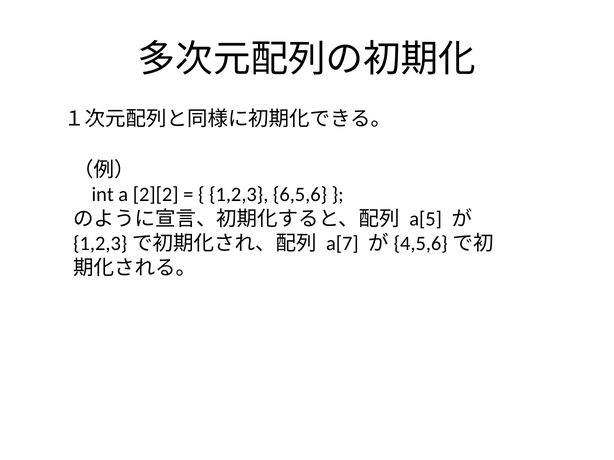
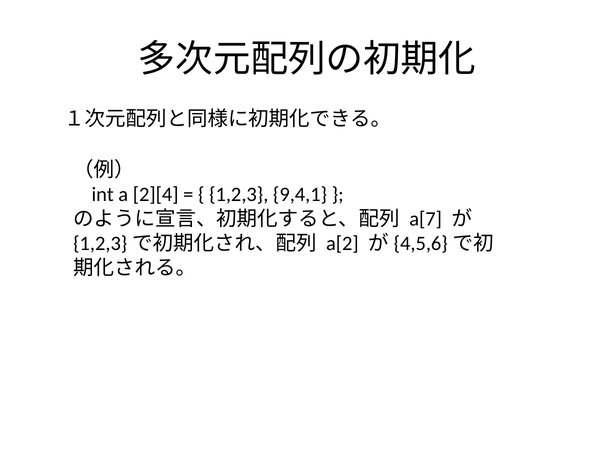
2][2: 2][2 -> 2][4
6,5,6: 6,5,6 -> 9,4,1
a[5: a[5 -> a[7
a[7: a[7 -> a[2
